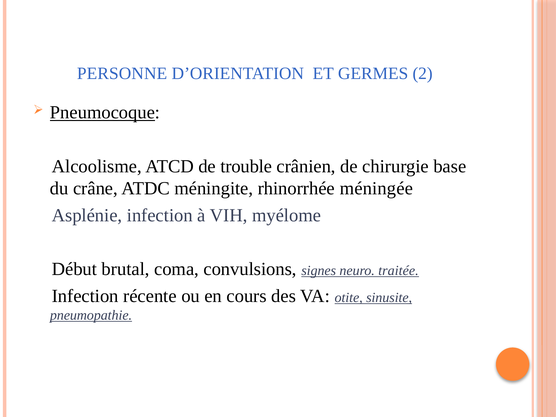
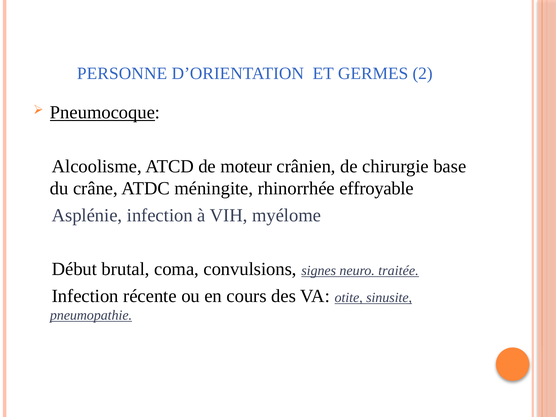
trouble: trouble -> moteur
méningée: méningée -> effroyable
